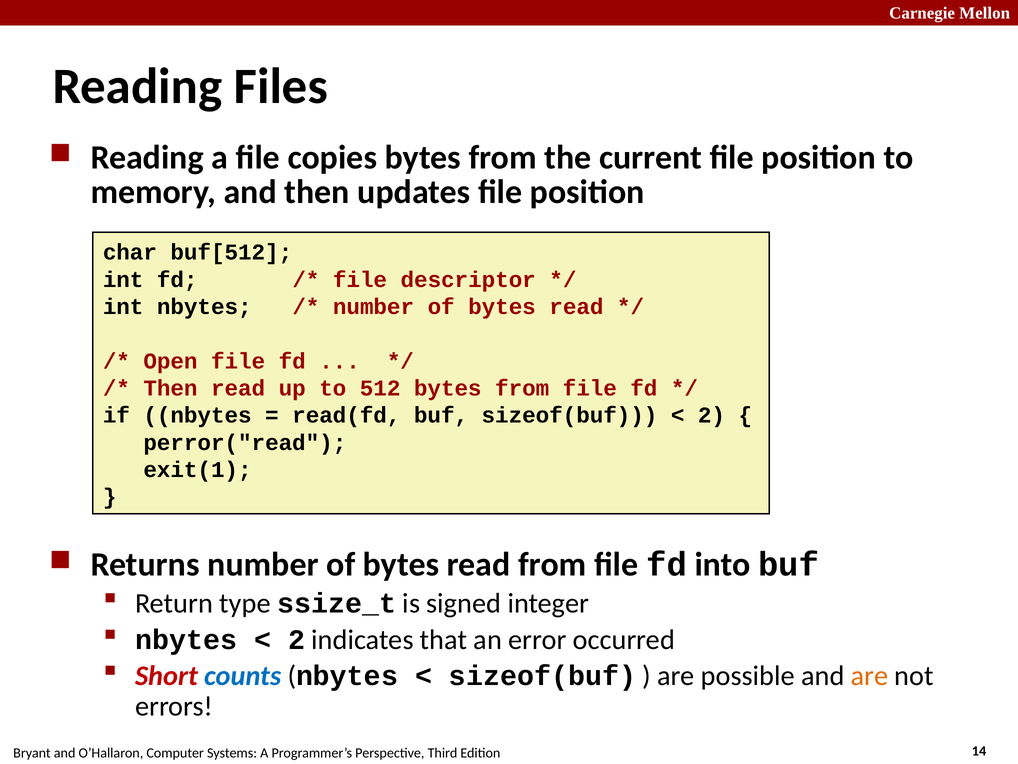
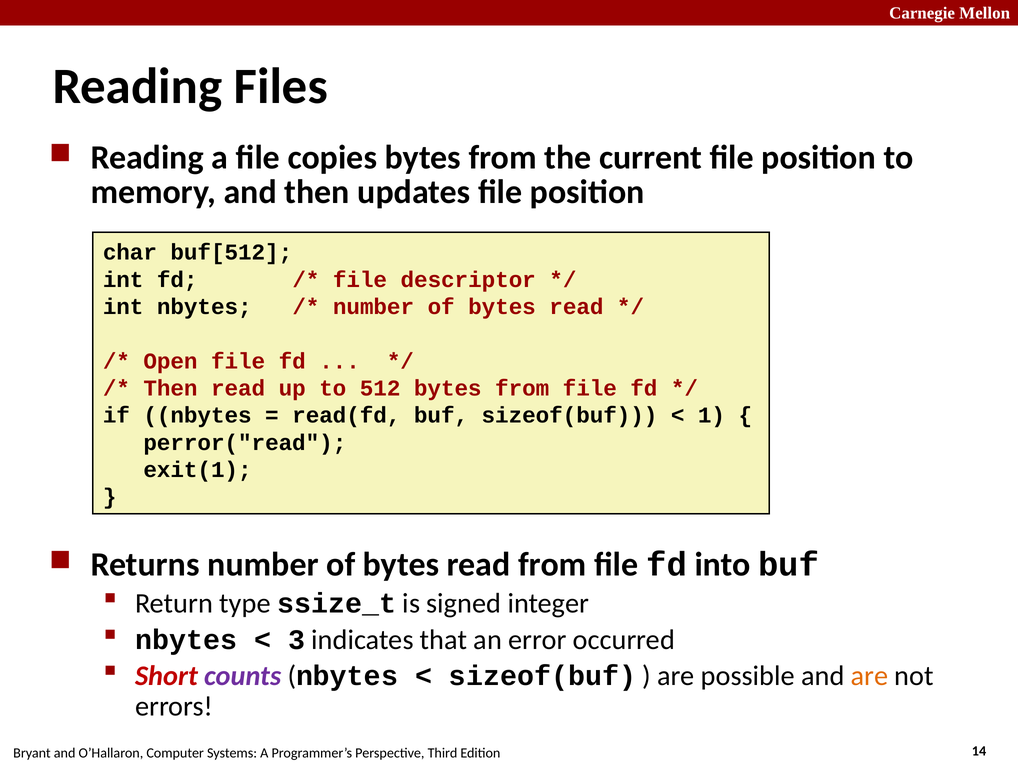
2 at (711, 415): 2 -> 1
2 at (297, 639): 2 -> 3
counts colour: blue -> purple
